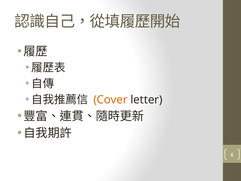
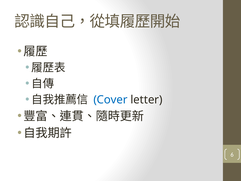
Cover colour: orange -> blue
